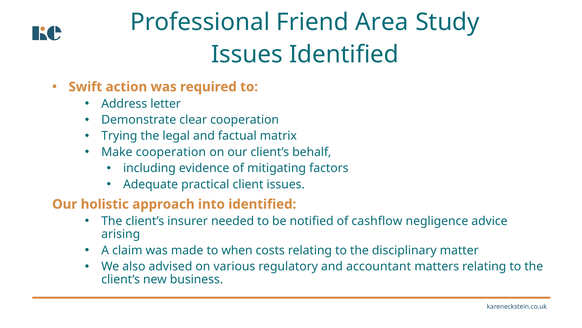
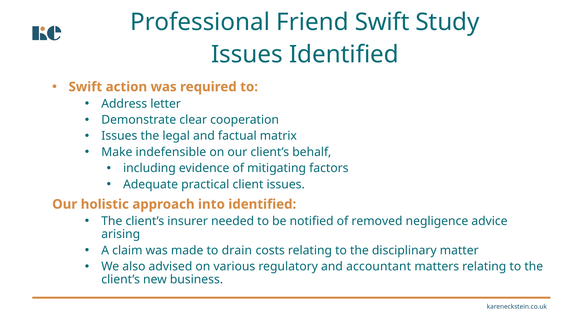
Friend Area: Area -> Swift
Trying at (119, 136): Trying -> Issues
Make cooperation: cooperation -> indefensible
cashflow: cashflow -> removed
when: when -> drain
